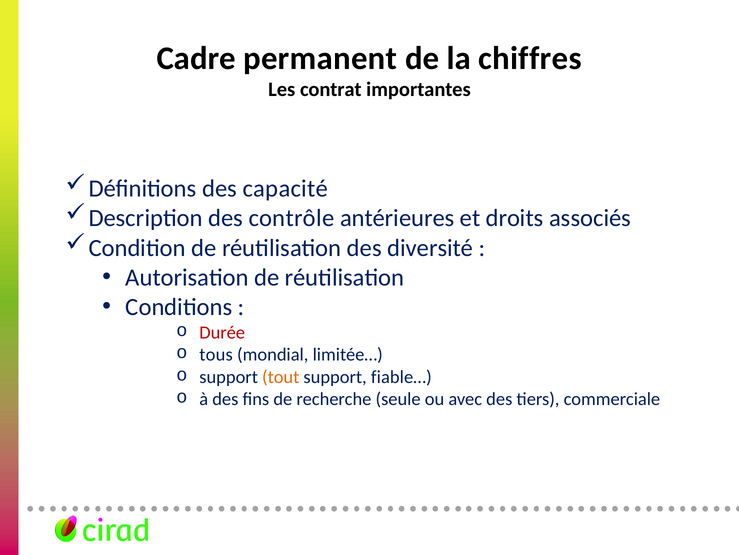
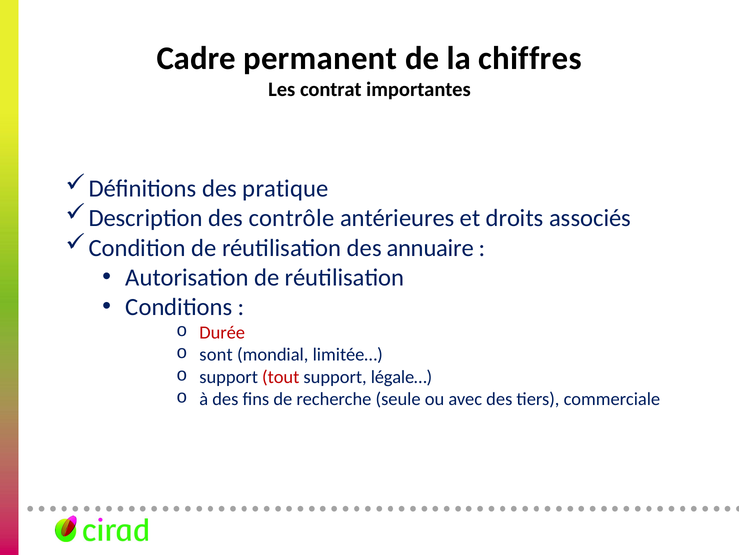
capacité: capacité -> pratique
diversité: diversité -> annuaire
tous: tous -> sont
tout colour: orange -> red
fiable…: fiable… -> légale…
